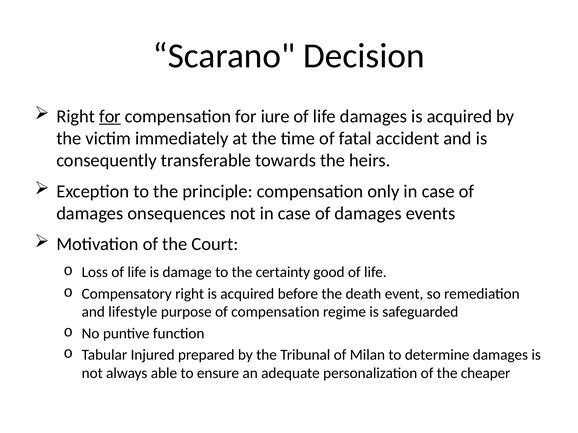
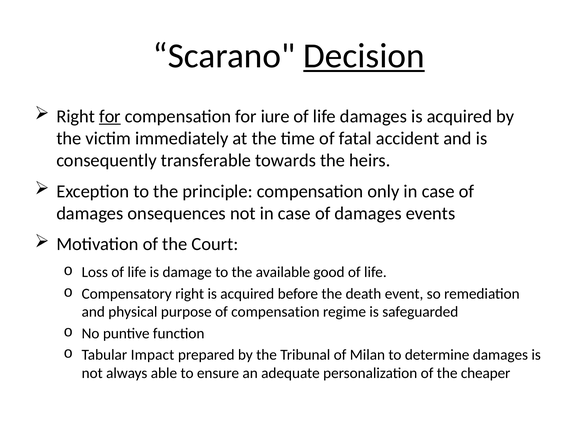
Decision underline: none -> present
certainty: certainty -> available
lifestyle: lifestyle -> physical
Injured: Injured -> Impact
